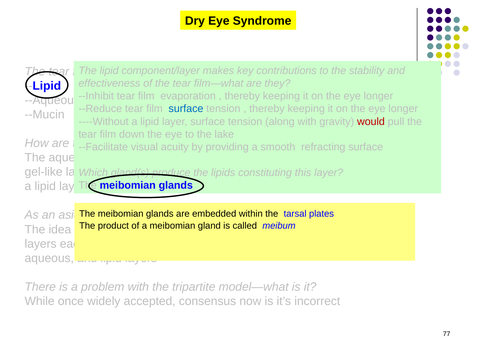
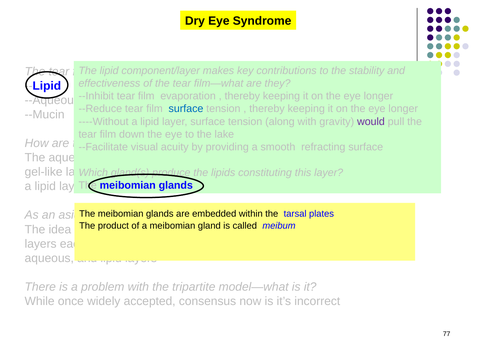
would colour: red -> purple
